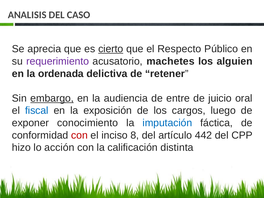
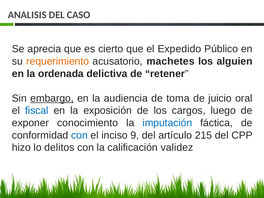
cierto underline: present -> none
Respecto: Respecto -> Expedido
requerimiento colour: purple -> orange
entre: entre -> toma
con at (79, 135) colour: red -> blue
8: 8 -> 9
442: 442 -> 215
acción: acción -> delitos
distinta: distinta -> validez
